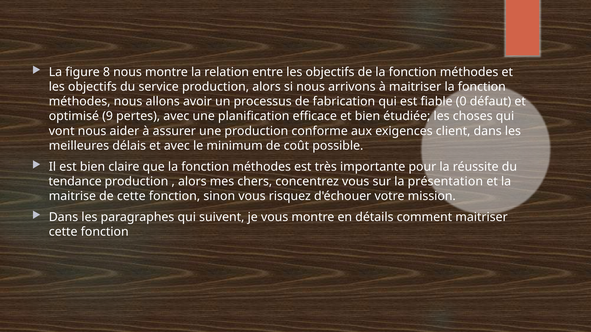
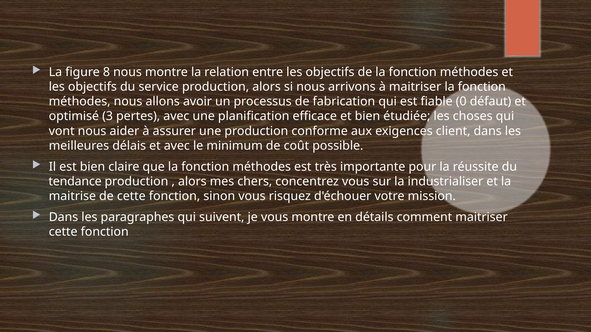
9: 9 -> 3
présentation: présentation -> industrialiser
